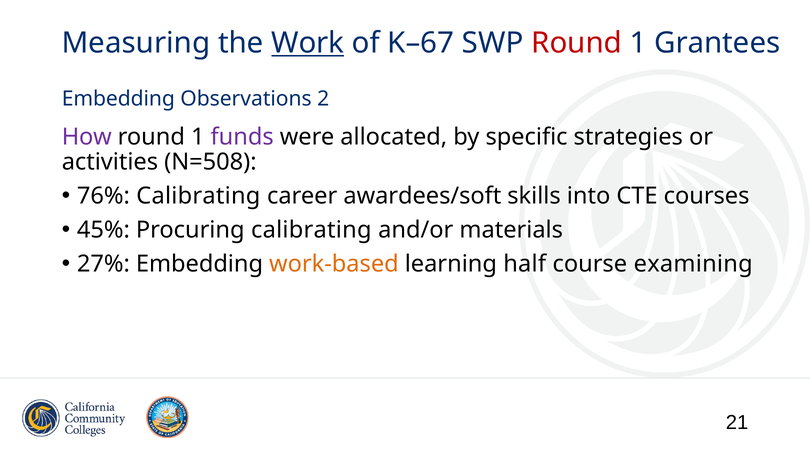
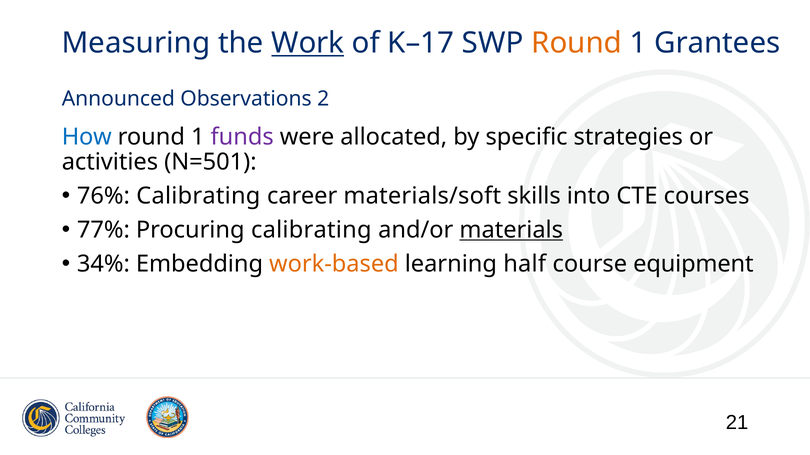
K–67: K–67 -> K–17
Round at (577, 43) colour: red -> orange
Embedding at (118, 99): Embedding -> Announced
How colour: purple -> blue
N=508: N=508 -> N=501
awardees/soft: awardees/soft -> materials/soft
45%: 45% -> 77%
materials underline: none -> present
27%: 27% -> 34%
examining: examining -> equipment
